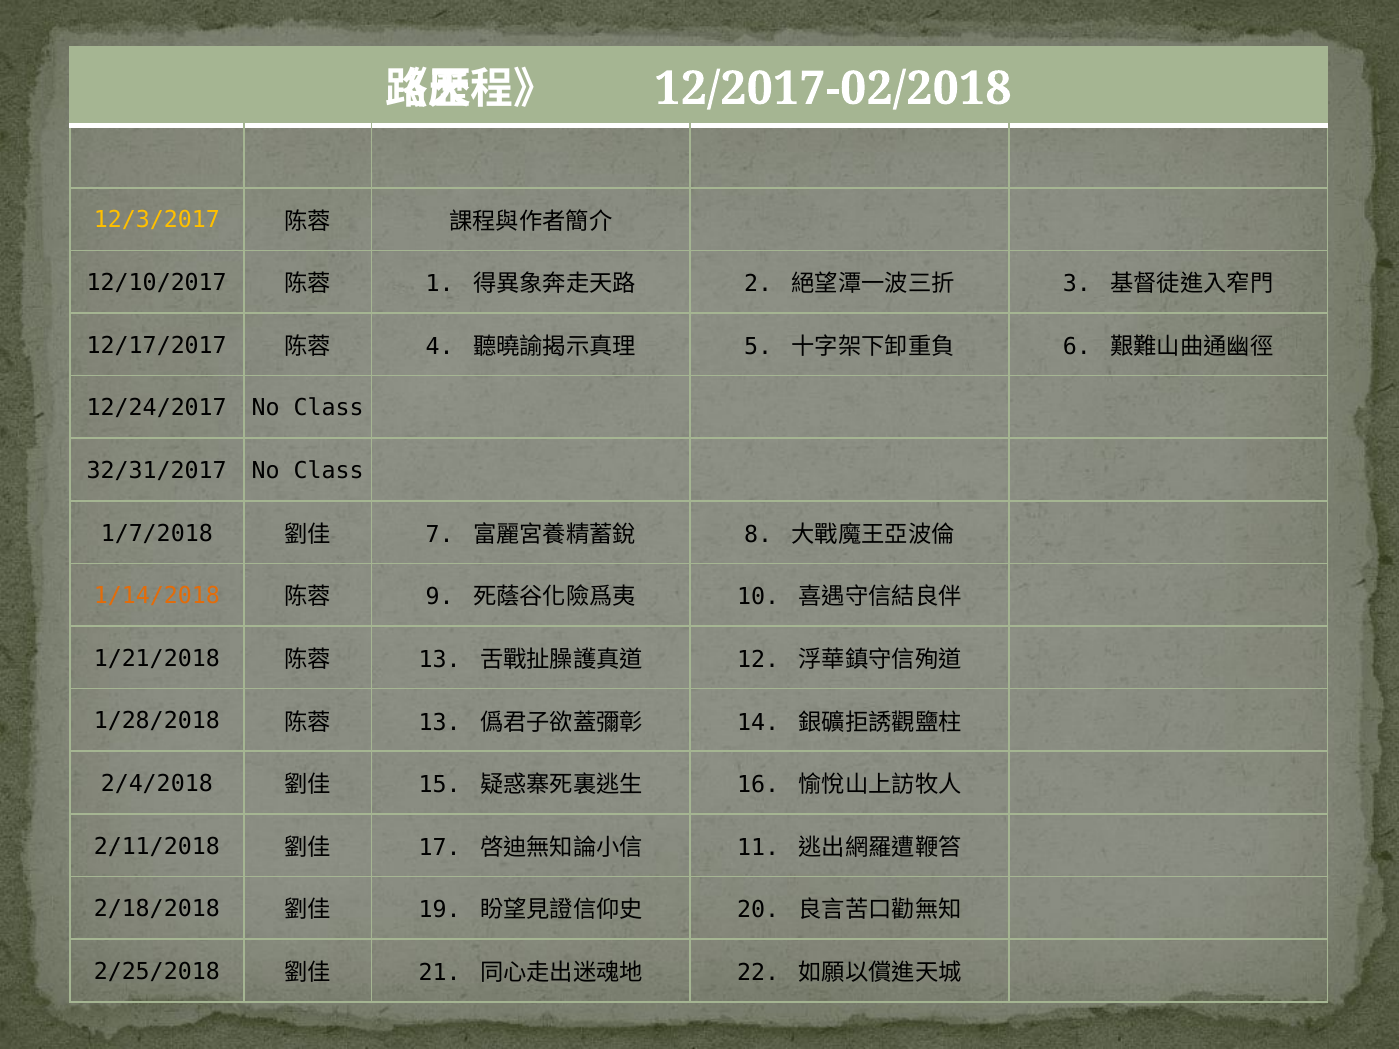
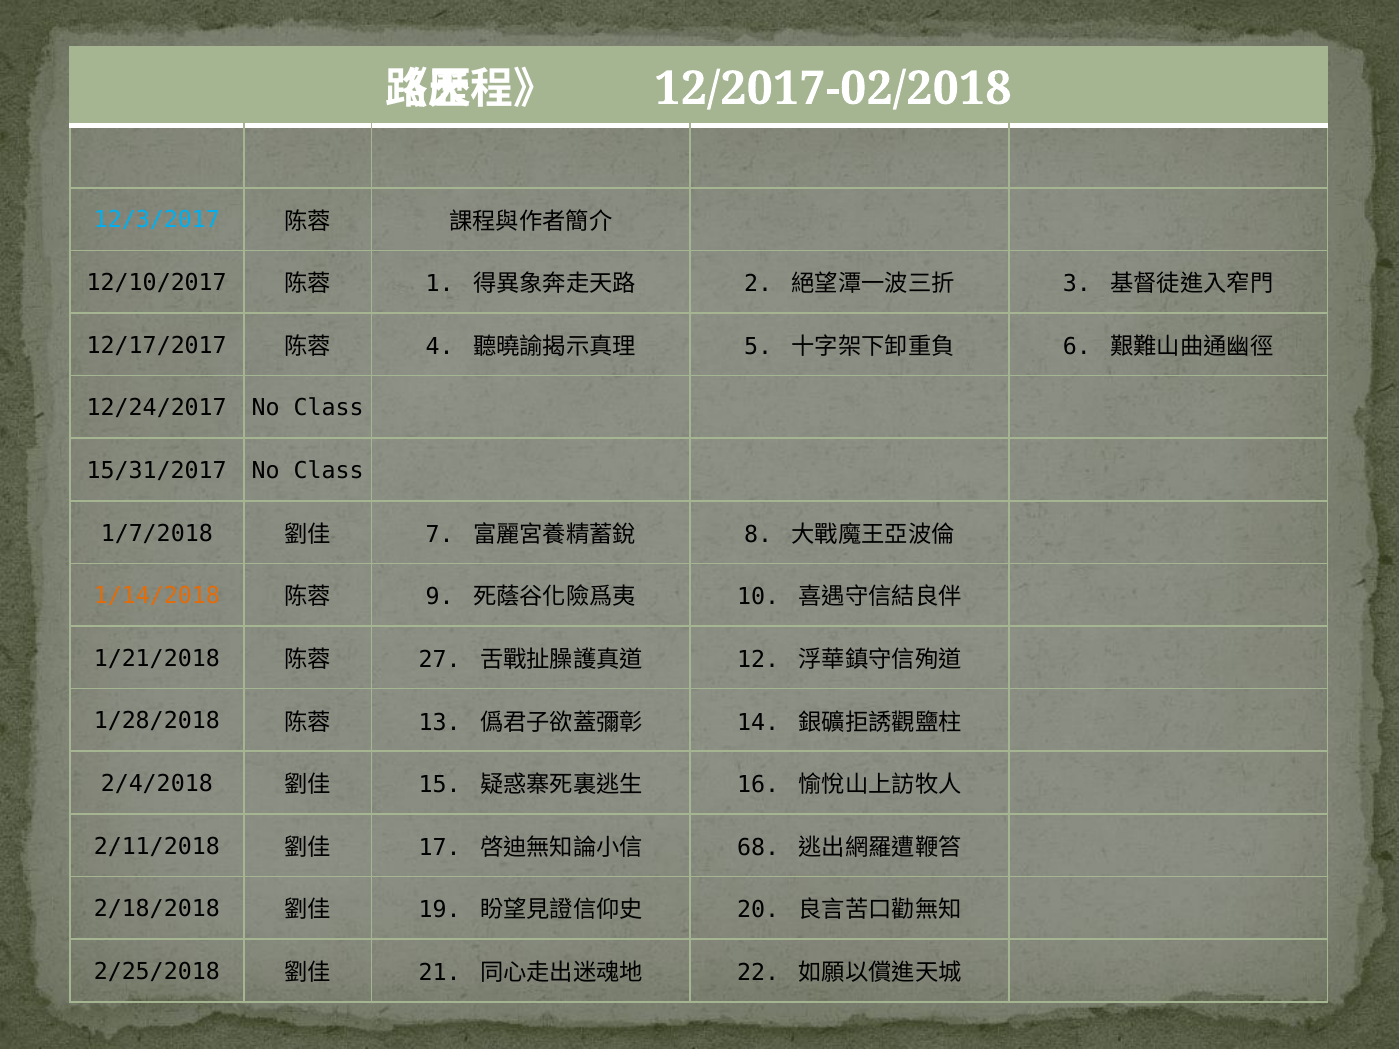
12/3/2017 colour: yellow -> light blue
32/31/2017: 32/31/2017 -> 15/31/2017
13 at (440, 660): 13 -> 27
11: 11 -> 68
